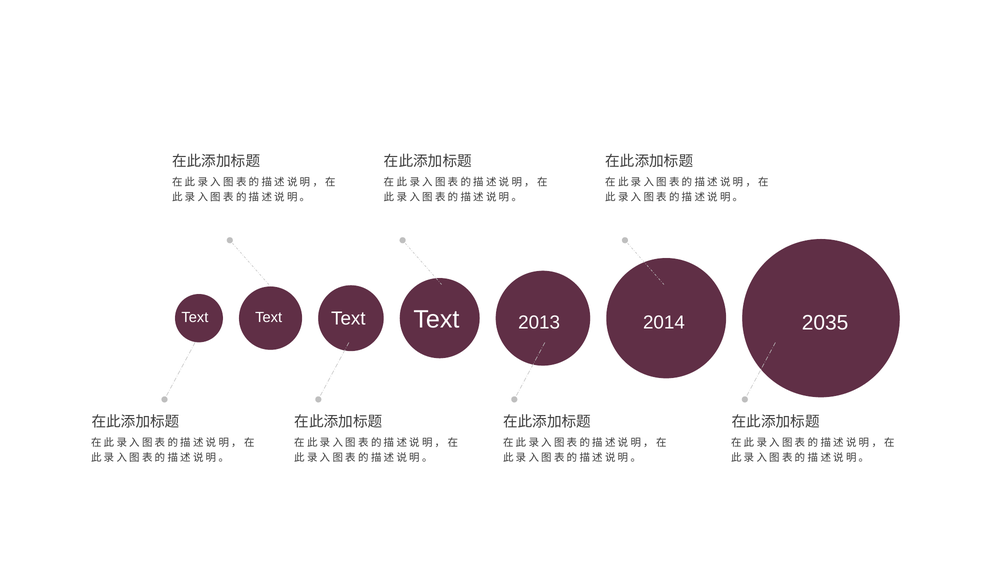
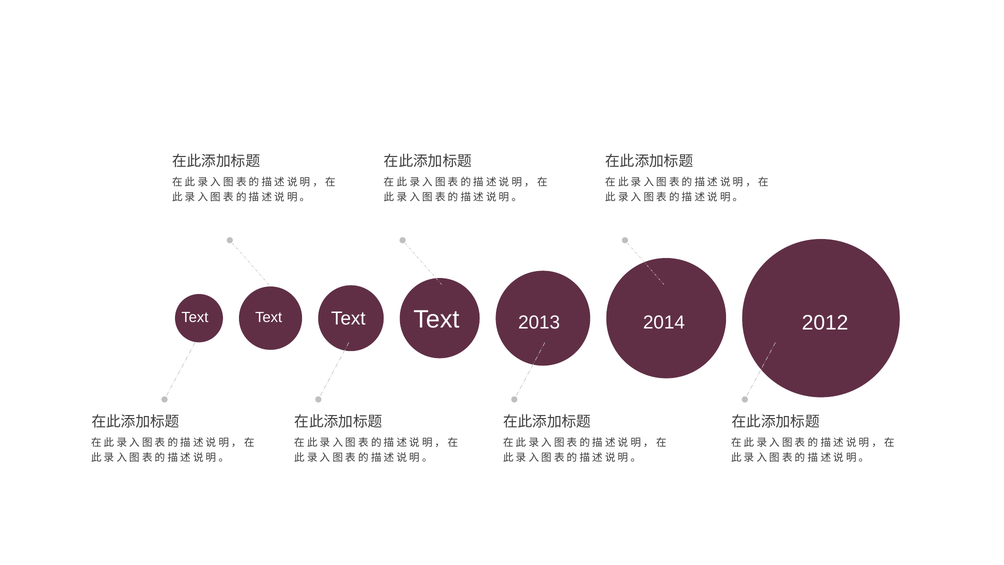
2035: 2035 -> 2012
